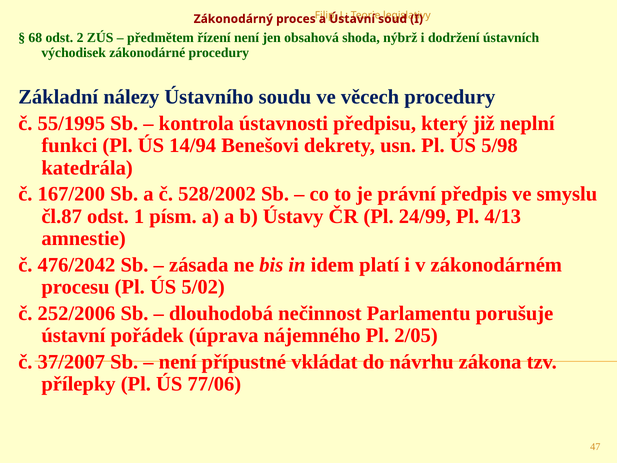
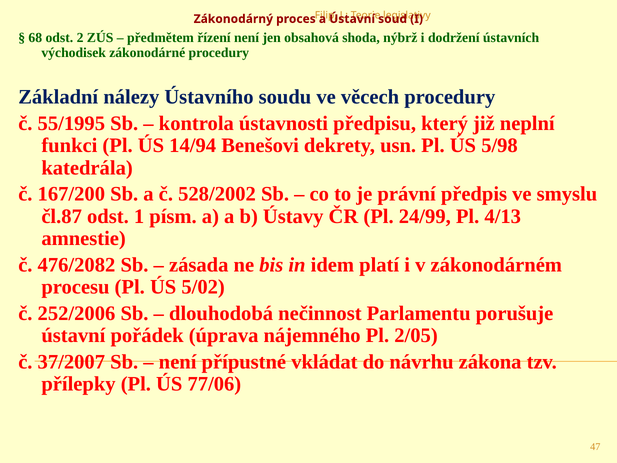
476/2042: 476/2042 -> 476/2082
